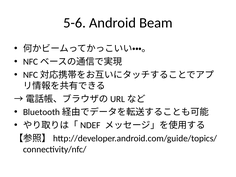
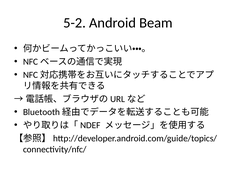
5-6: 5-6 -> 5-2
